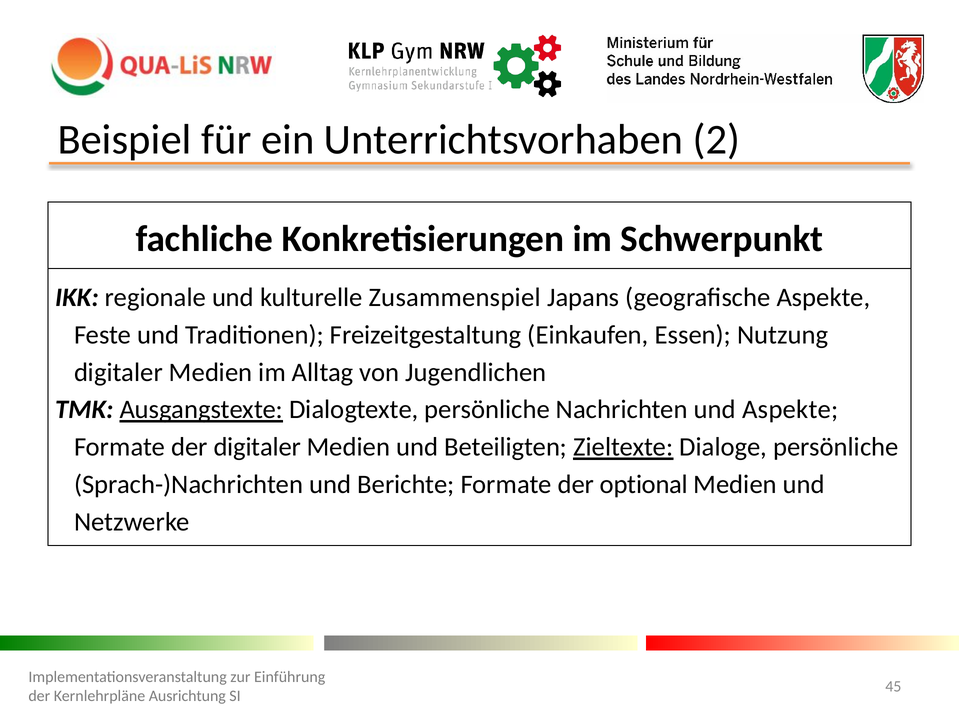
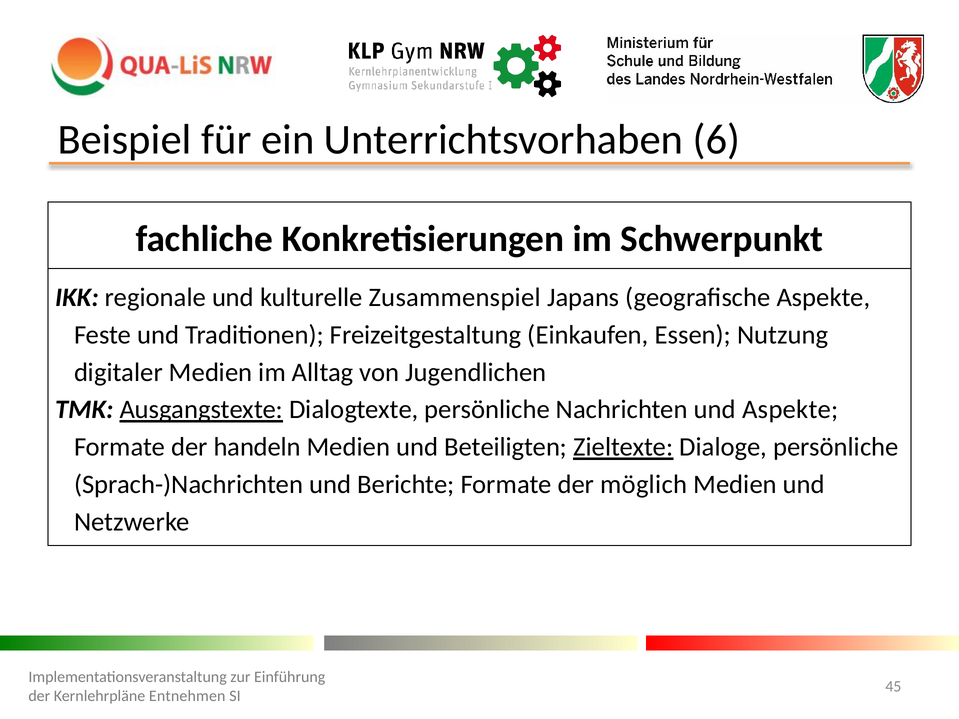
2: 2 -> 6
der digitaler: digitaler -> handeln
optional: optional -> möglich
Ausrichtung: Ausrichtung -> Entnehmen
